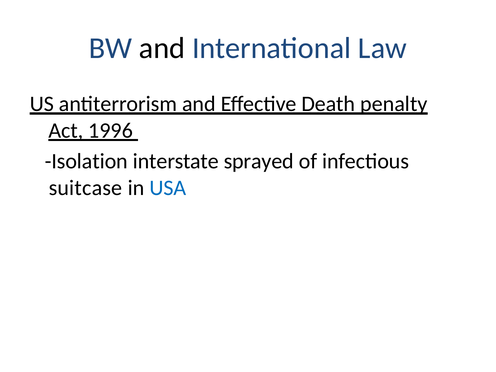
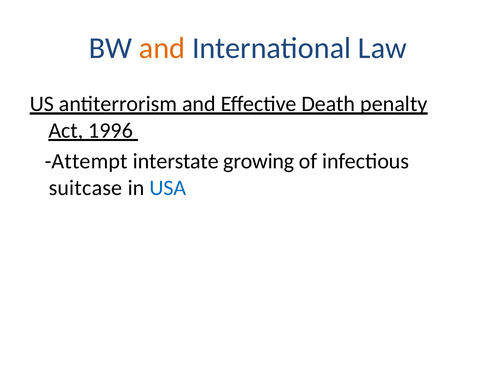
and at (162, 48) colour: black -> orange
Isolation: Isolation -> Attempt
sprayed: sprayed -> growing
